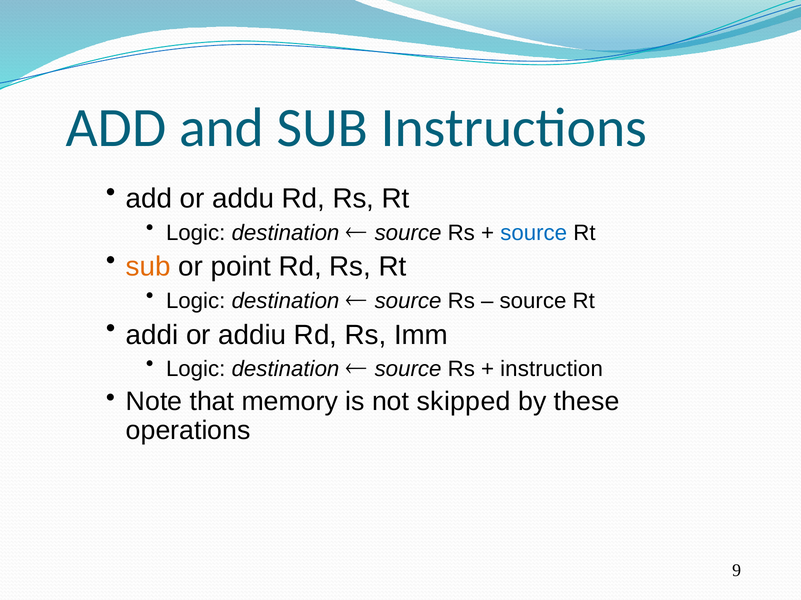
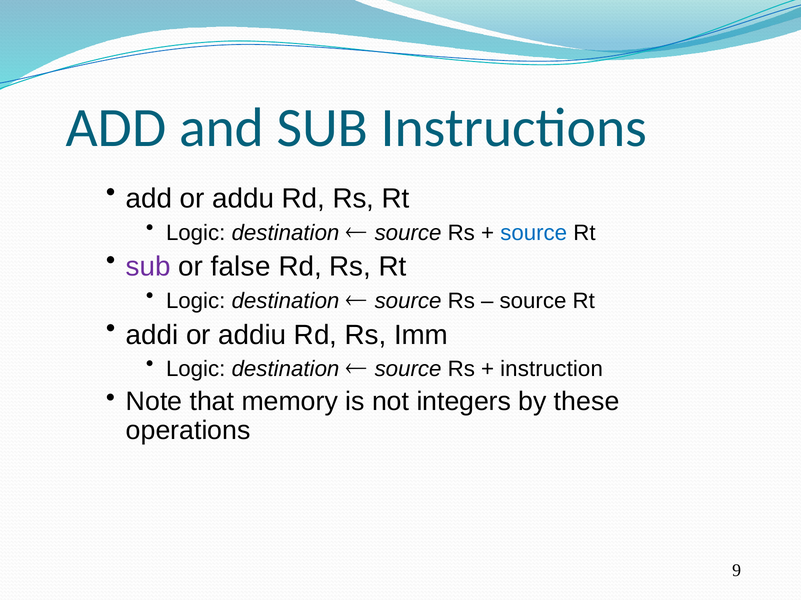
sub at (148, 267) colour: orange -> purple
point: point -> false
skipped: skipped -> integers
